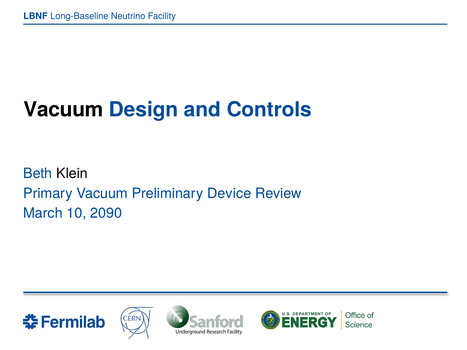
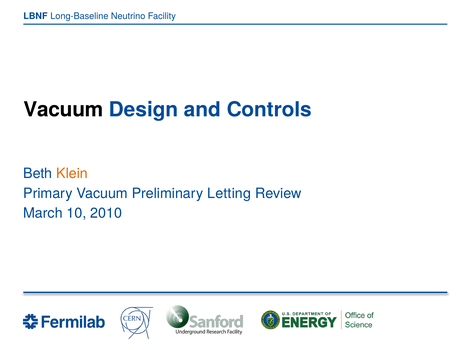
Klein colour: black -> orange
Device: Device -> Letting
2090: 2090 -> 2010
